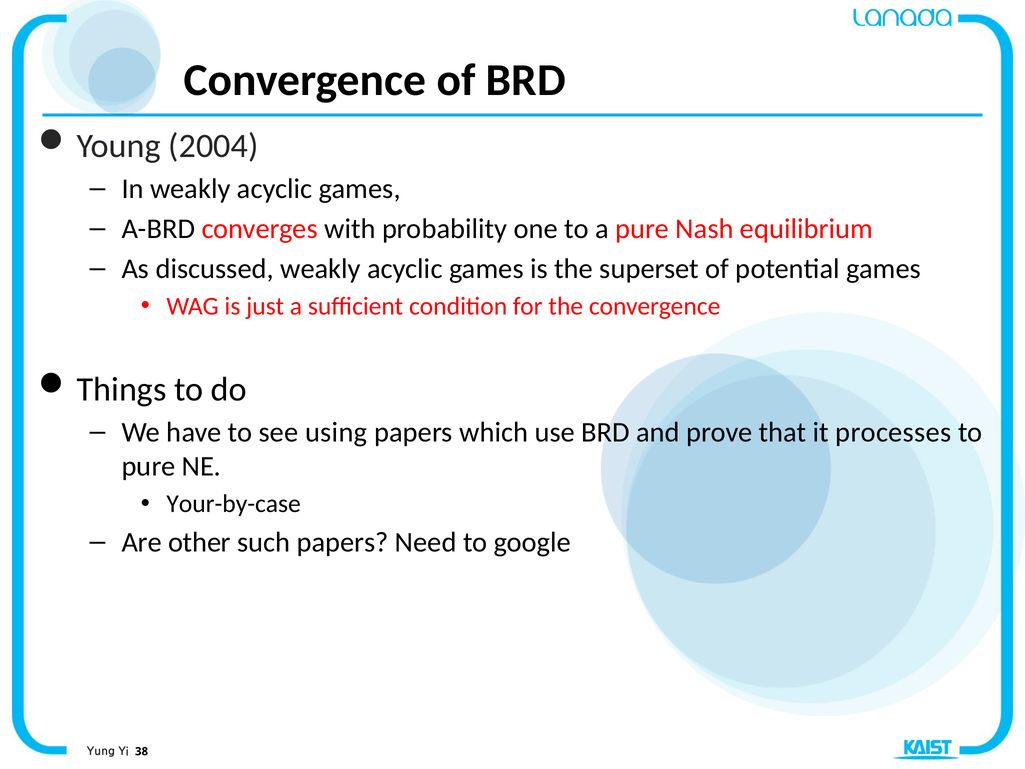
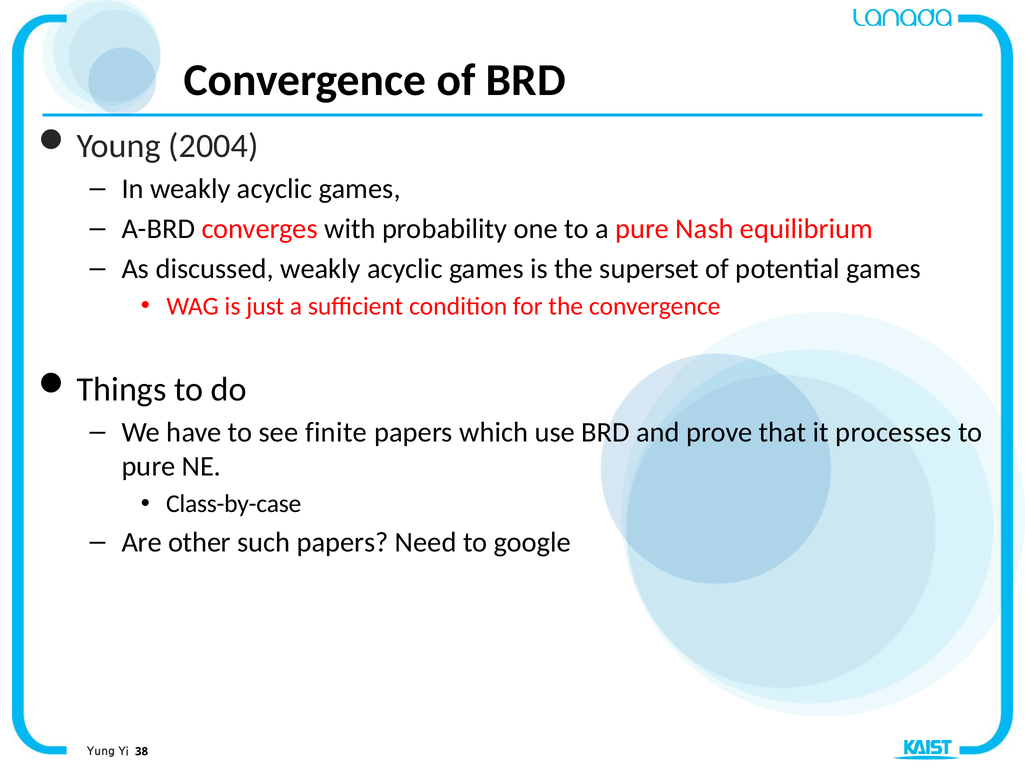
using: using -> finite
Your-by-case: Your-by-case -> Class-by-case
